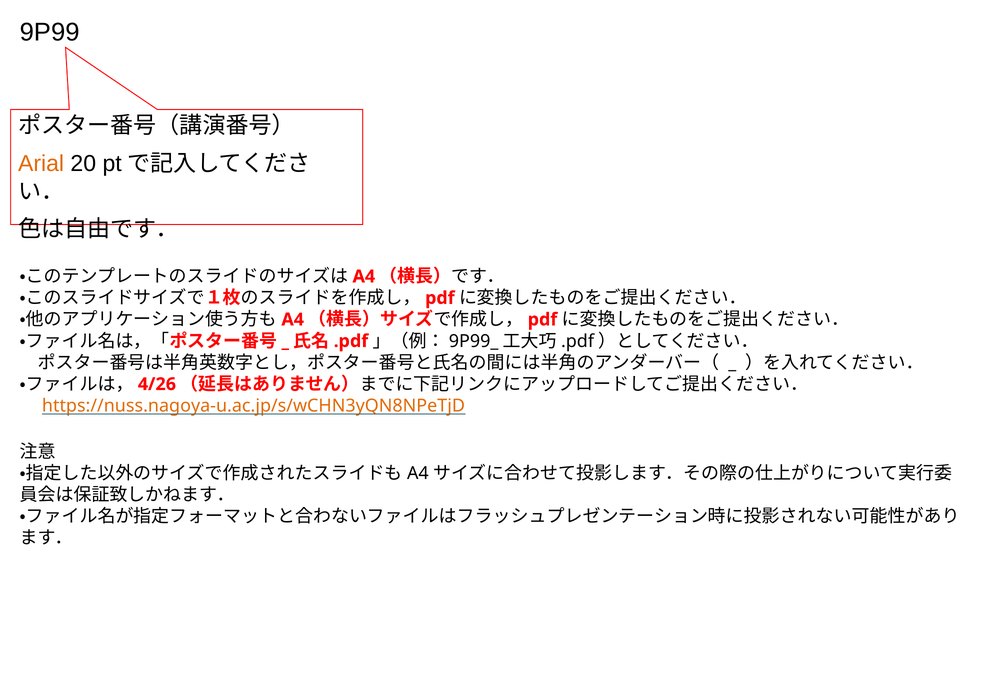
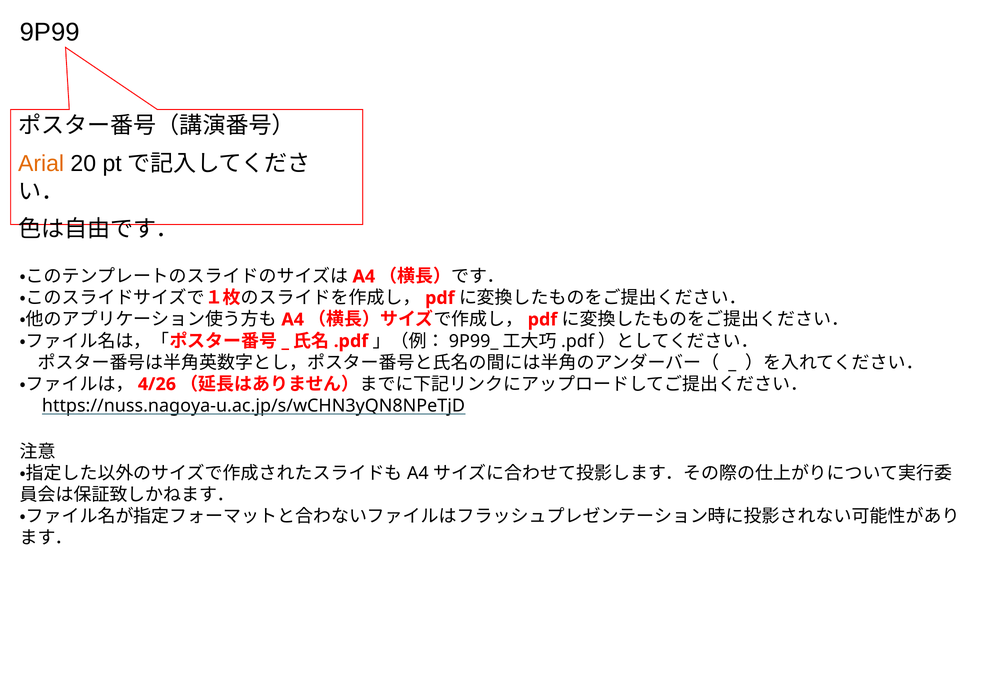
https://nuss.nagoya-u.ac.jp/s/wCHN3yQN8NPeTjD colour: orange -> black
